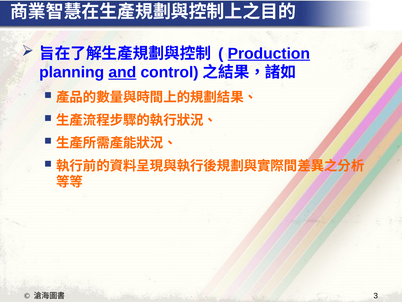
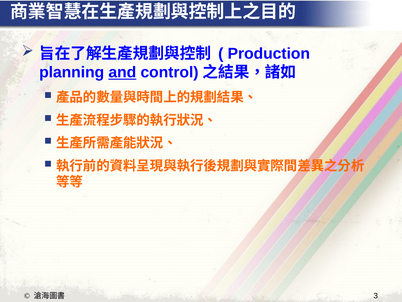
Production underline: present -> none
